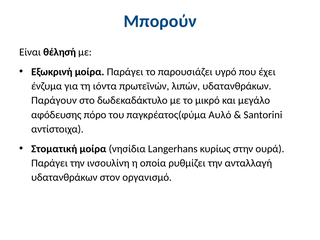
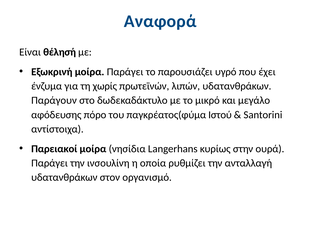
Μπορούν: Μπορούν -> Αναφορά
ιόντα: ιόντα -> χωρίς
Αυλό: Αυλό -> Ιστού
Στοματική: Στοματική -> Παρειακοί
